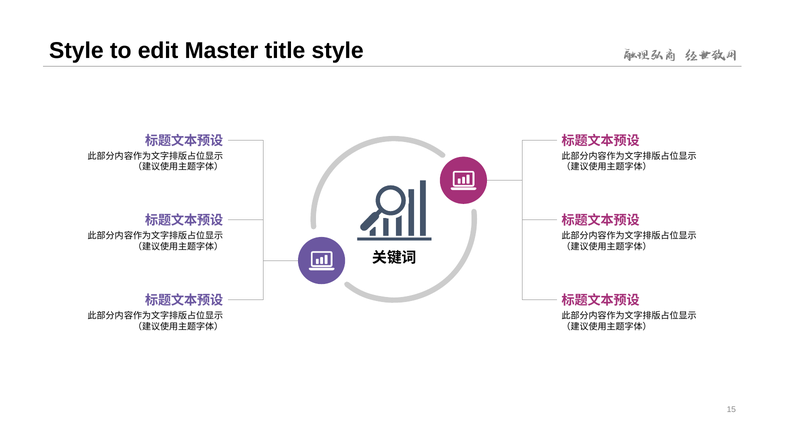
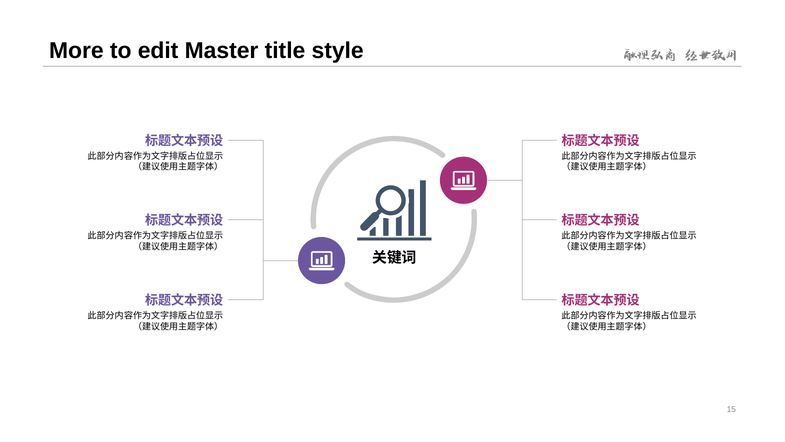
Style at (76, 51): Style -> More
